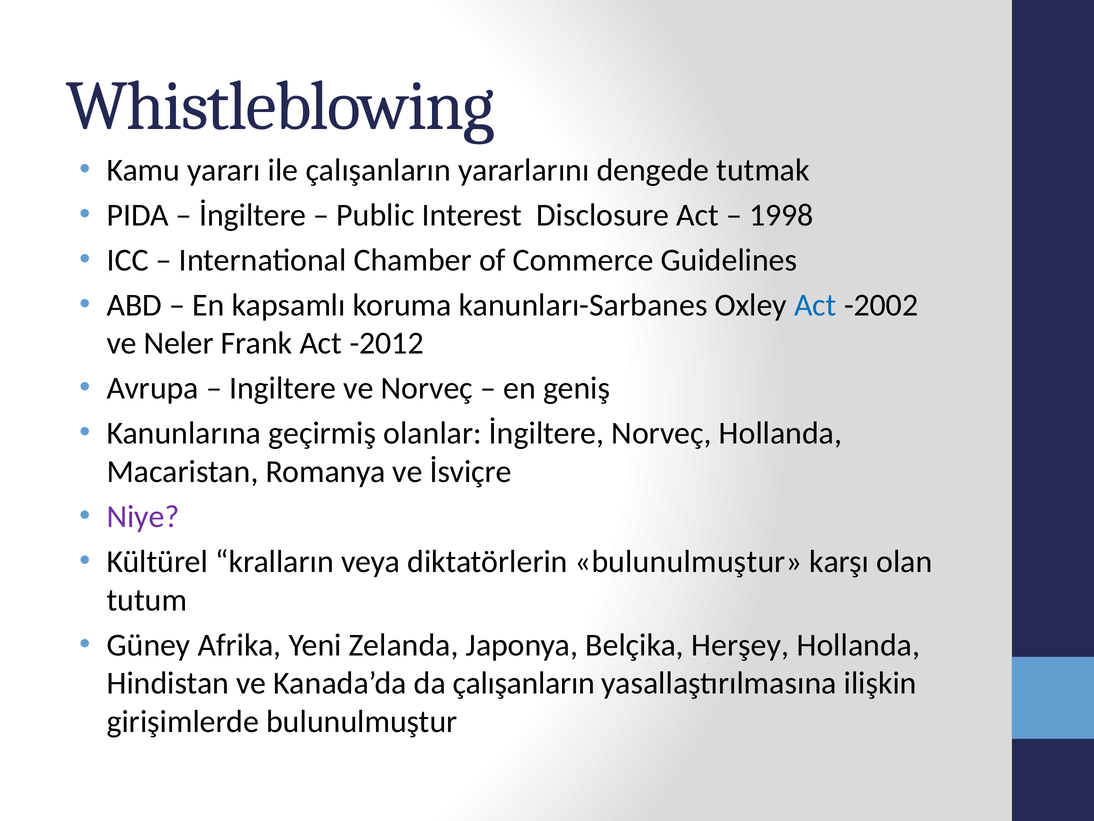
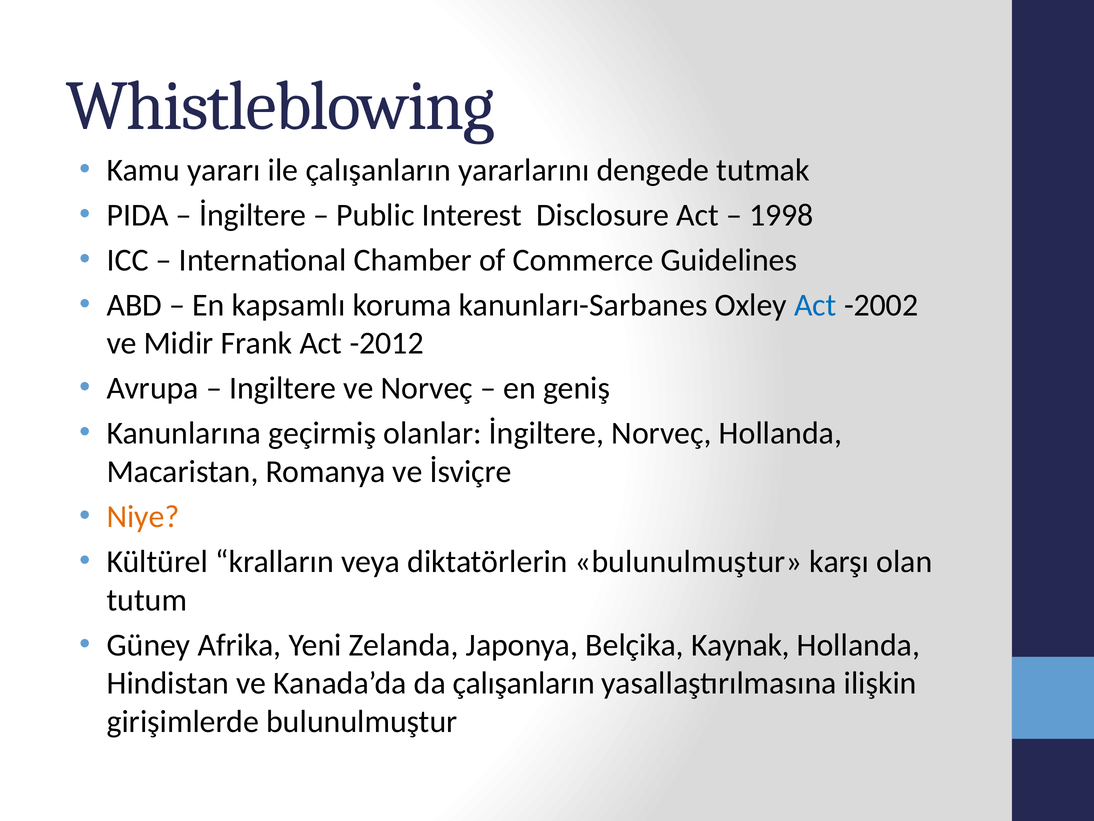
Neler: Neler -> Midir
Niye colour: purple -> orange
Herşey: Herşey -> Kaynak
